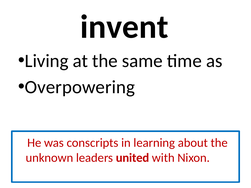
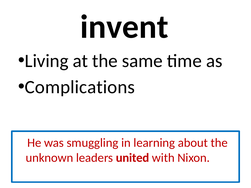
Overpowering: Overpowering -> Complications
conscripts: conscripts -> smuggling
